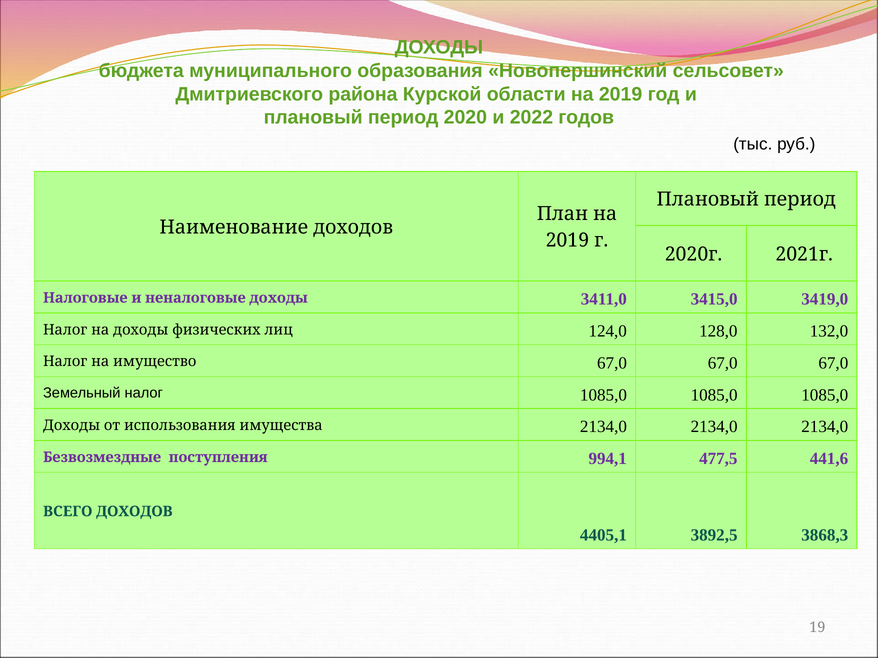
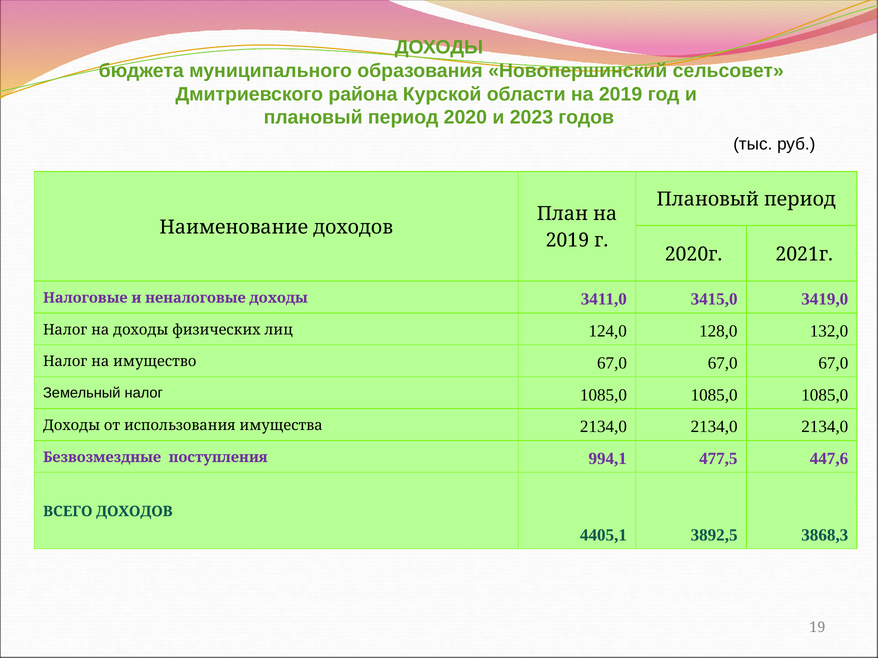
2022: 2022 -> 2023
441,6: 441,6 -> 447,6
